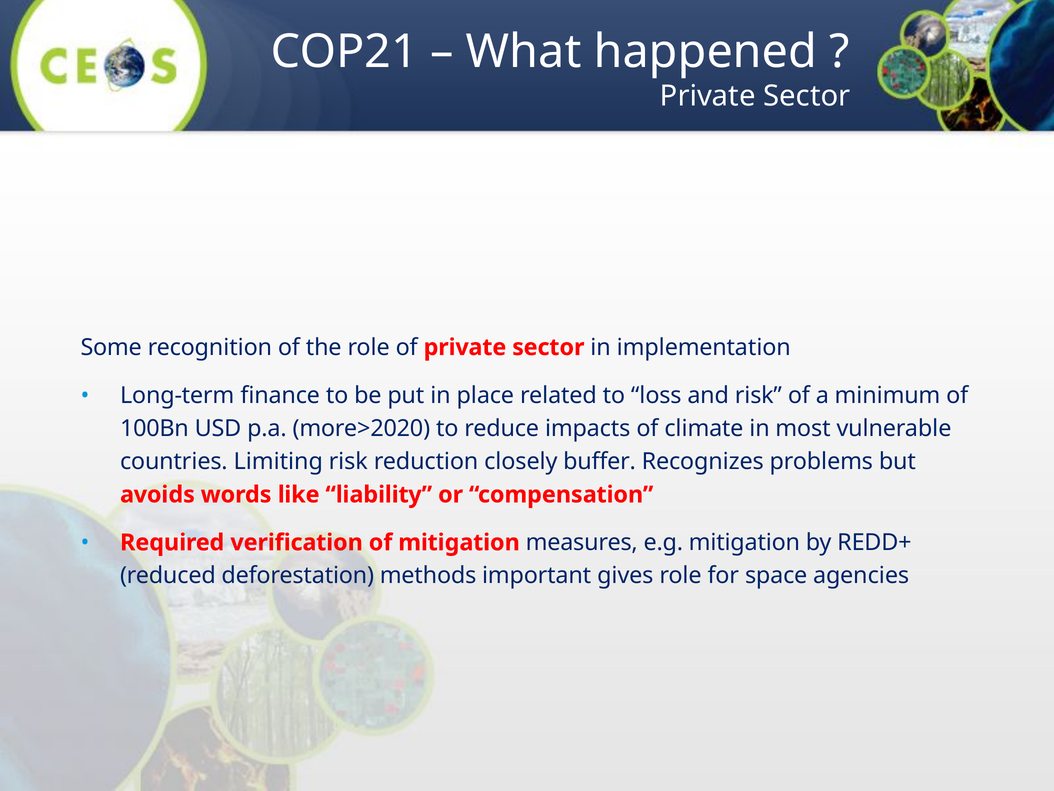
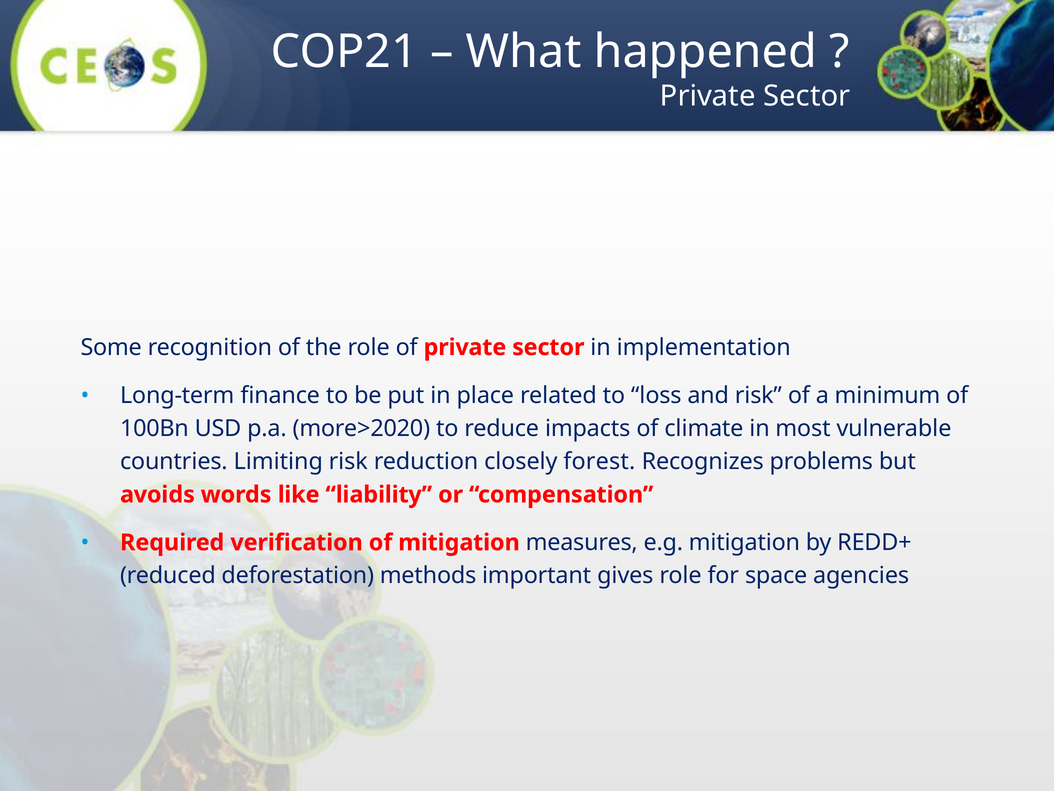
buffer: buffer -> forest
